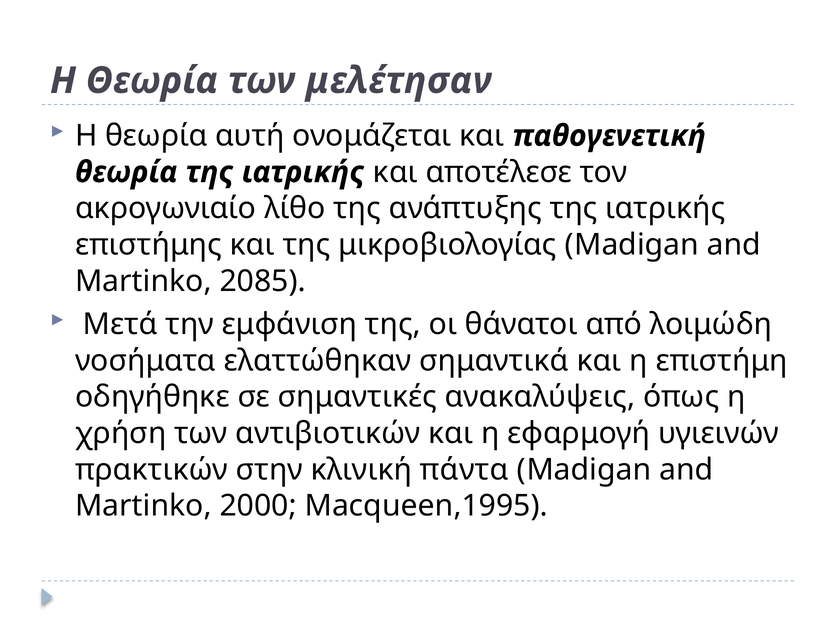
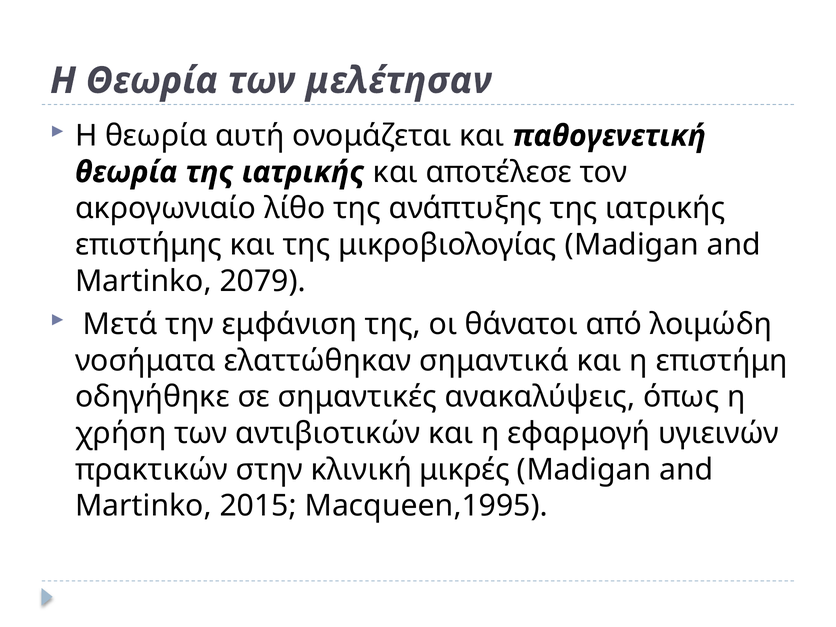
2085: 2085 -> 2079
πάντα: πάντα -> μικρές
2000: 2000 -> 2015
